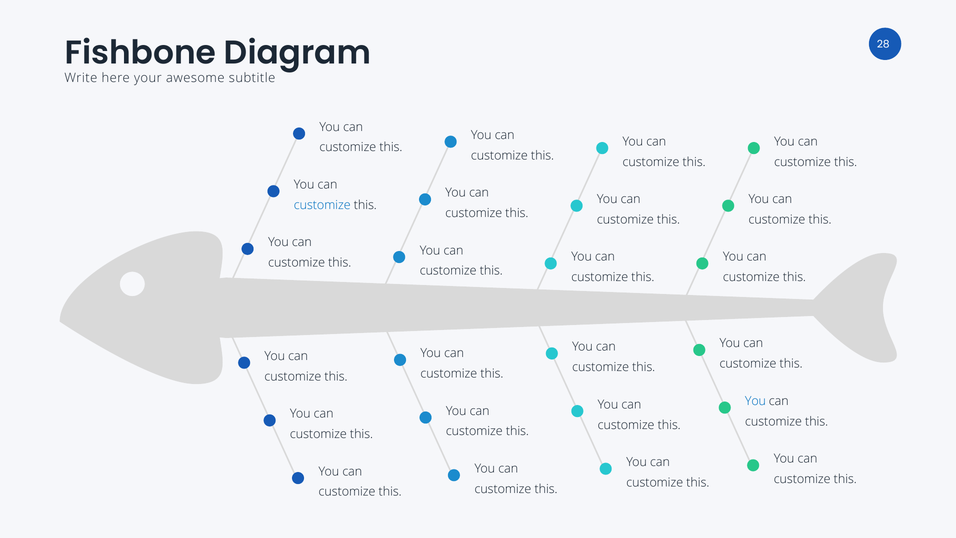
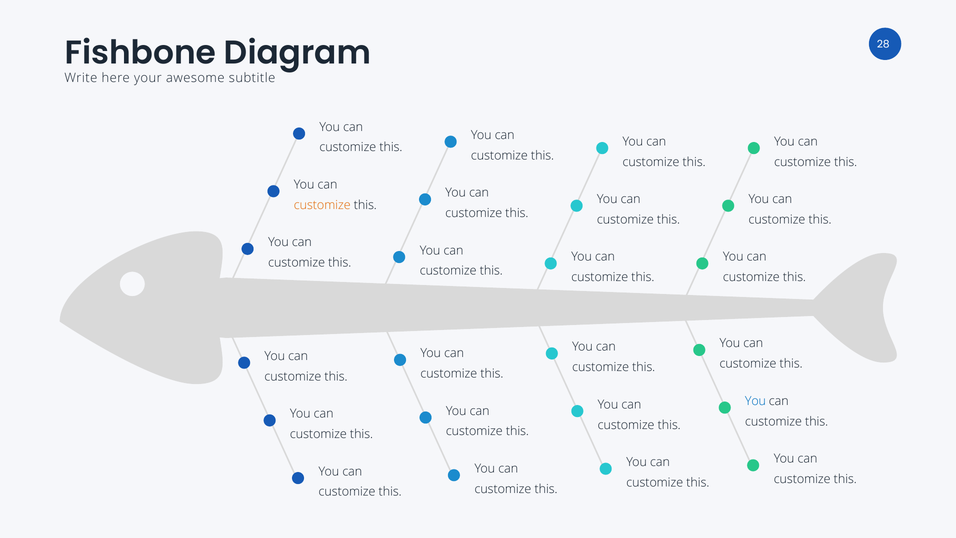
customize at (322, 205) colour: blue -> orange
